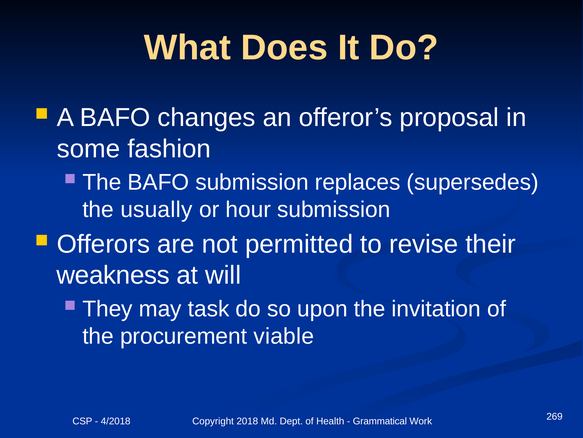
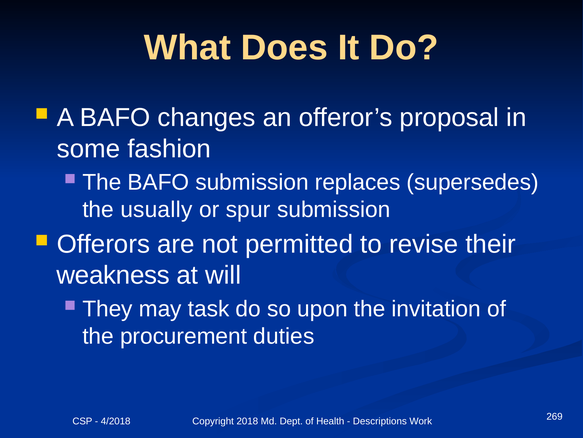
hour: hour -> spur
viable: viable -> duties
Grammatical: Grammatical -> Descriptions
